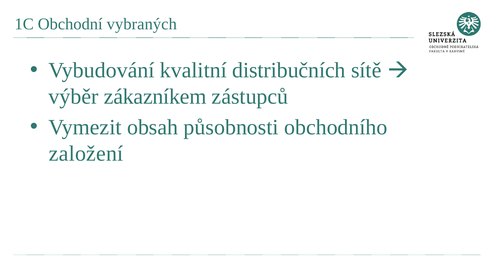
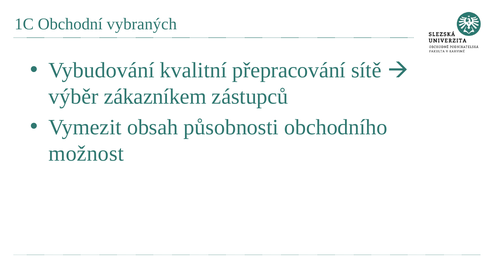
distribučních: distribučních -> přepracování
založení: založení -> možnost
